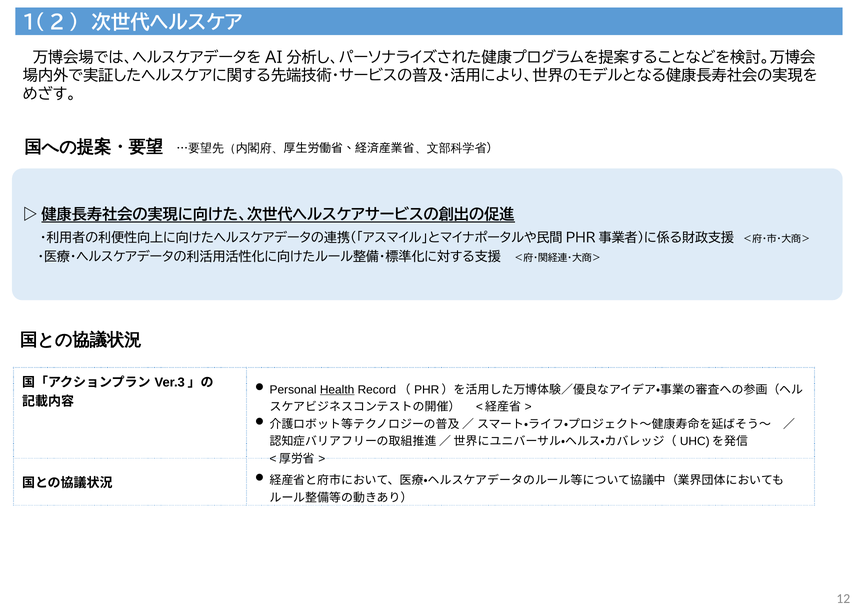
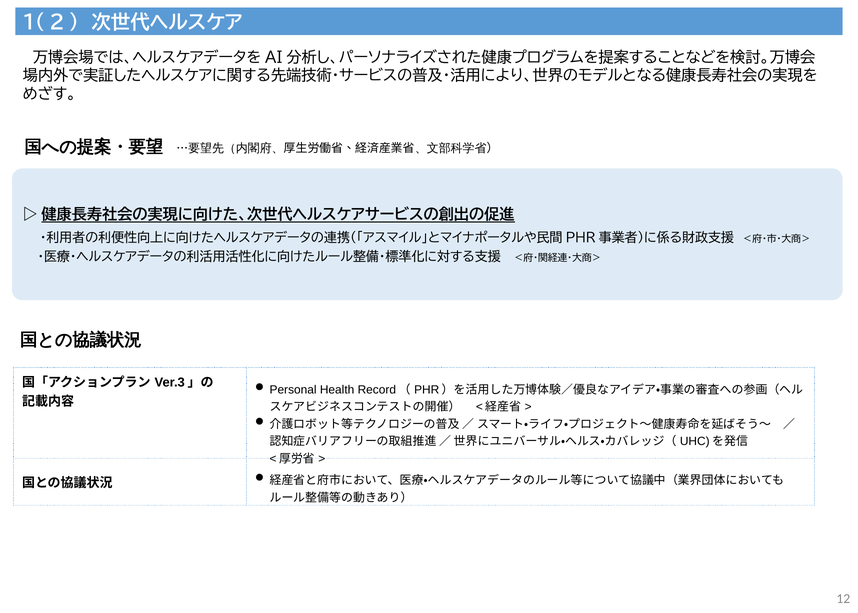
Health underline: present -> none
